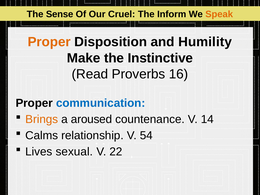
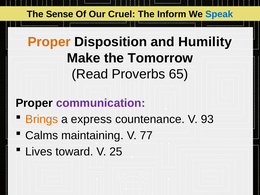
Speak colour: orange -> blue
Instinctive: Instinctive -> Tomorrow
16: 16 -> 65
communication colour: blue -> purple
aroused: aroused -> express
14: 14 -> 93
relationship: relationship -> maintaining
54: 54 -> 77
sexual: sexual -> toward
22: 22 -> 25
